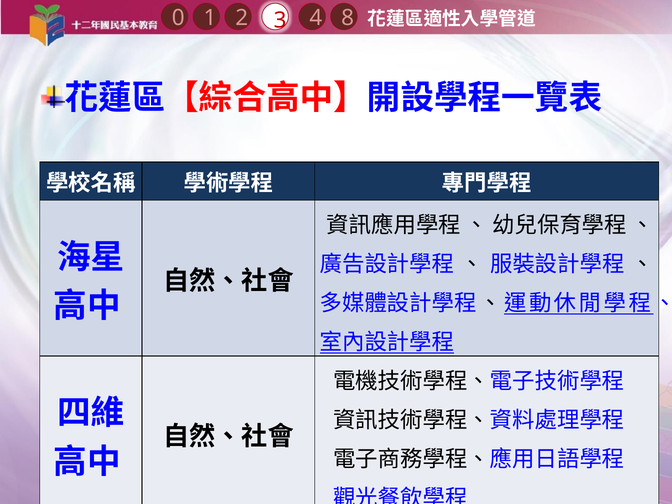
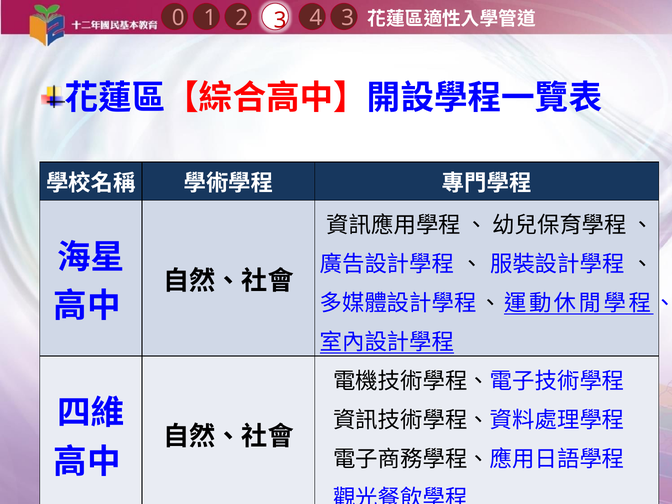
4 8: 8 -> 3
